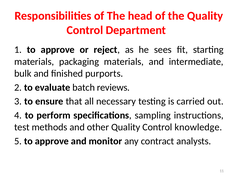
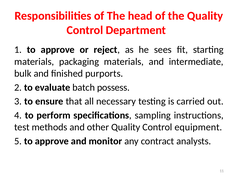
reviews: reviews -> possess
knowledge: knowledge -> equipment
